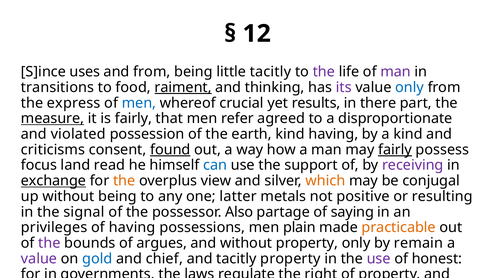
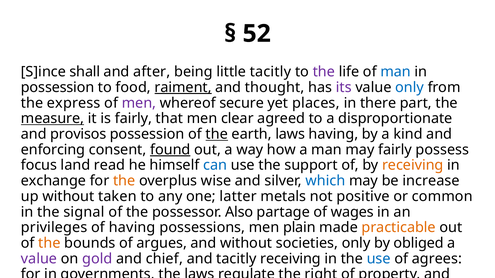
12: 12 -> 52
uses: uses -> shall
and from: from -> after
man at (396, 72) colour: purple -> blue
transitions at (58, 87): transitions -> possession
thinking: thinking -> thought
men at (139, 103) colour: blue -> purple
crucial: crucial -> secure
results: results -> places
refer: refer -> clear
violated: violated -> provisos
the at (217, 134) underline: none -> present
earth kind: kind -> laws
criticisms: criticisms -> enforcing
fairly at (395, 150) underline: present -> none
receiving at (413, 165) colour: purple -> orange
exchange underline: present -> none
view: view -> wise
which colour: orange -> blue
conjugal: conjugal -> increase
without being: being -> taken
resulting: resulting -> common
saying: saying -> wages
the at (49, 243) colour: purple -> orange
without property: property -> societies
remain: remain -> obliged
gold colour: blue -> purple
tacitly property: property -> receiving
use at (379, 259) colour: purple -> blue
honest: honest -> agrees
